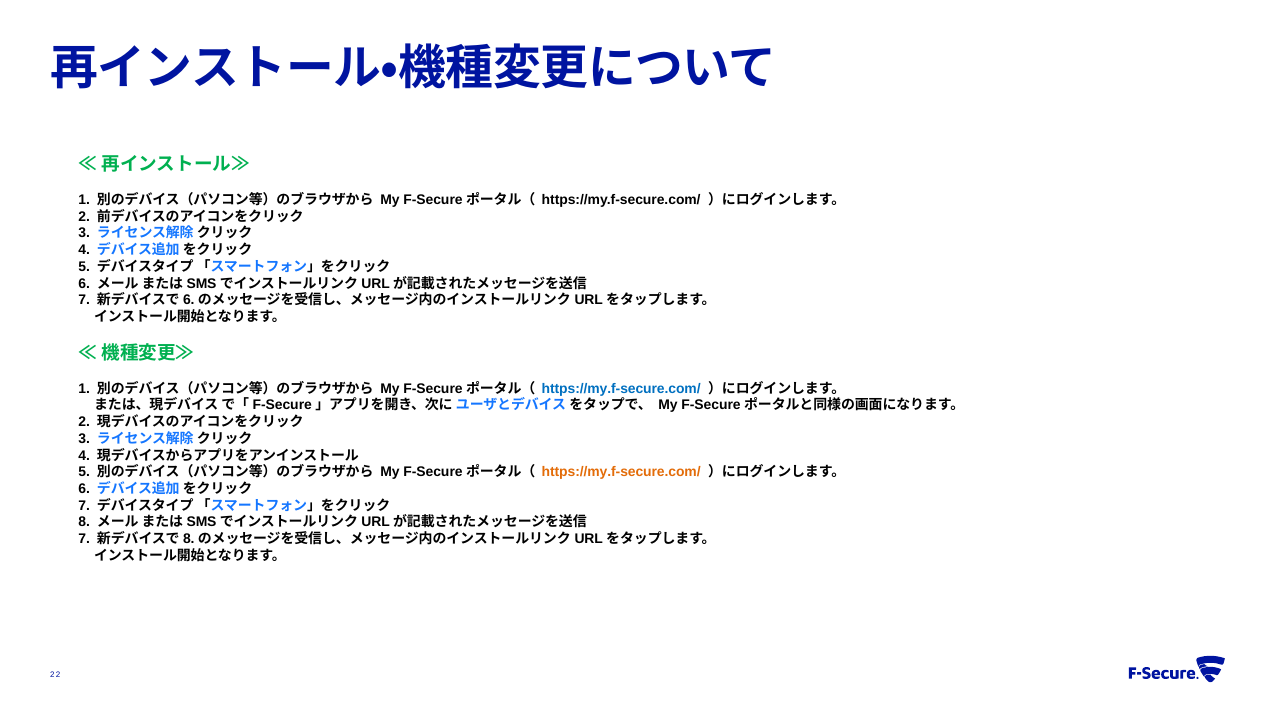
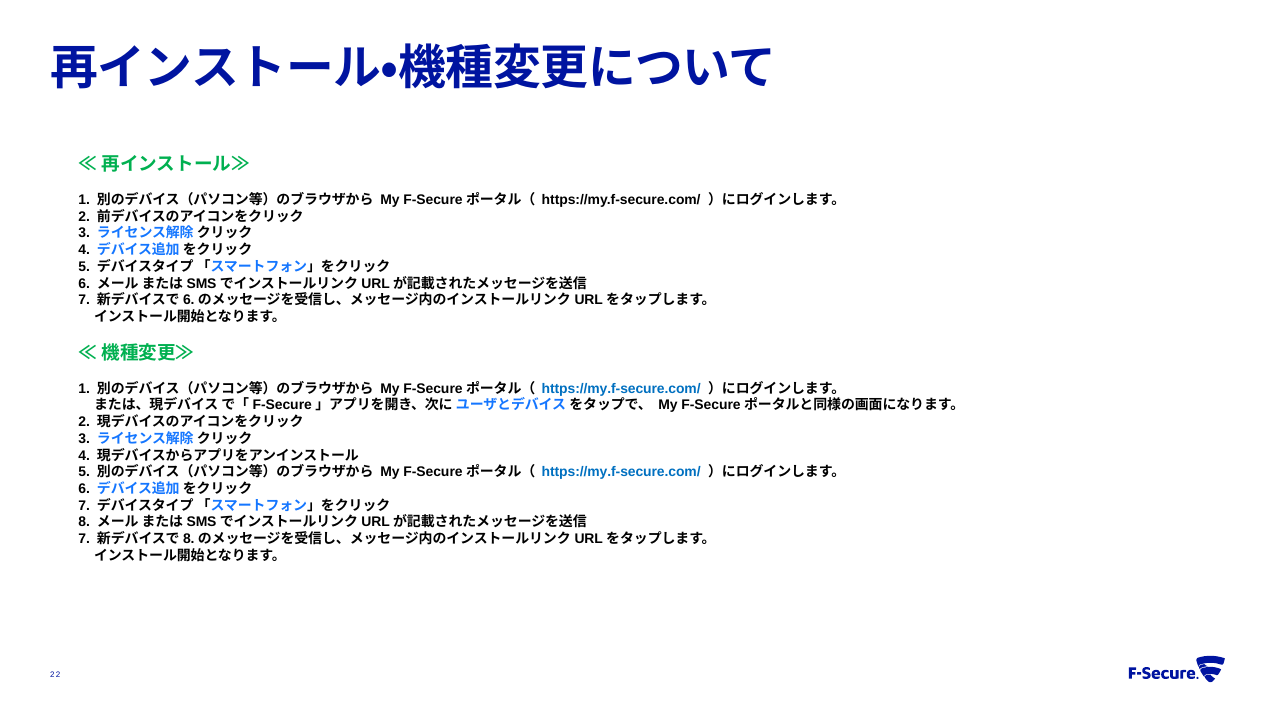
https://my.f-secure.com/ at (621, 472) colour: orange -> blue
